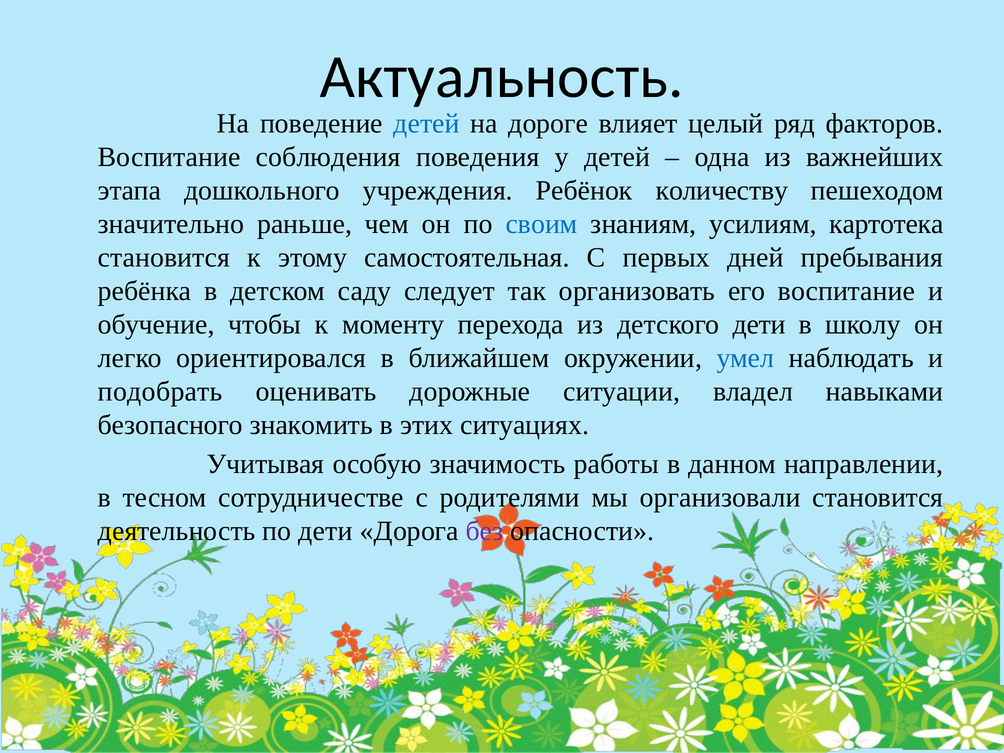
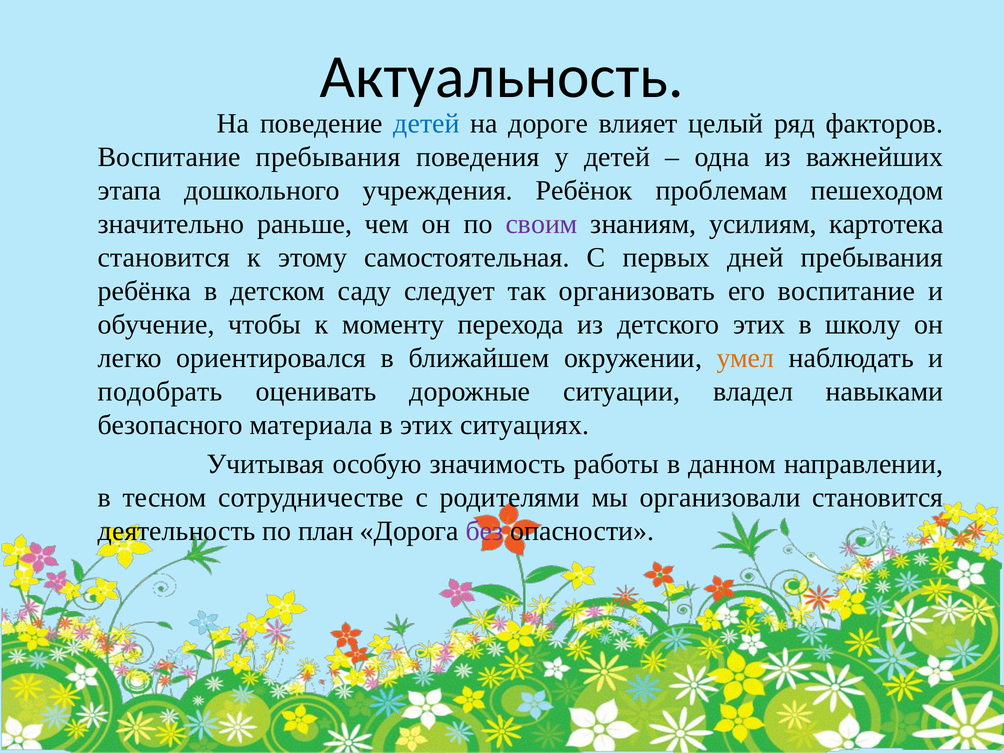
Воспитание соблюдения: соблюдения -> пребывания
количеству: количеству -> проблемам
своим colour: blue -> purple
детского дети: дети -> этих
умел colour: blue -> orange
знакомить: знакомить -> материала
по дети: дети -> план
